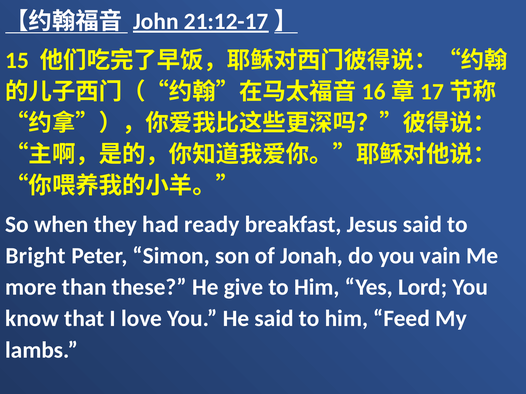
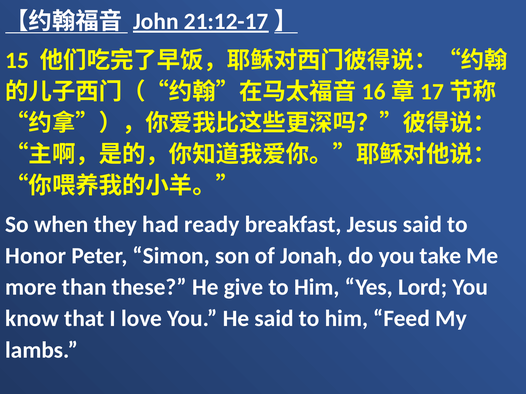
Bright: Bright -> Honor
vain: vain -> take
